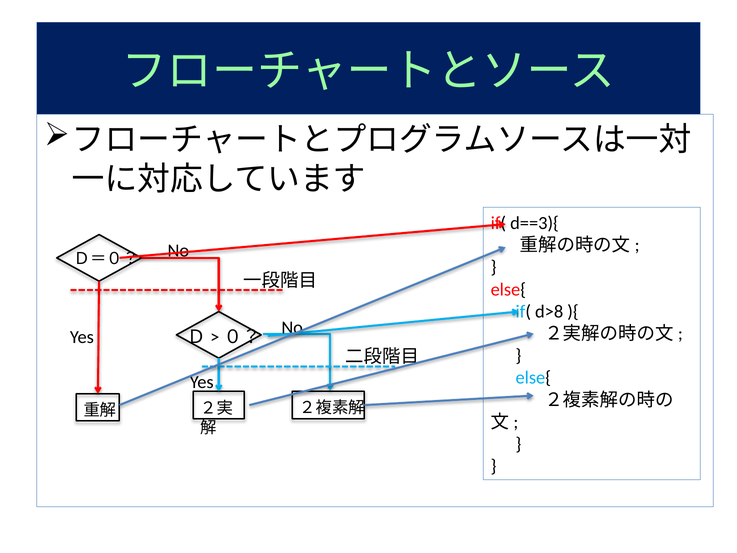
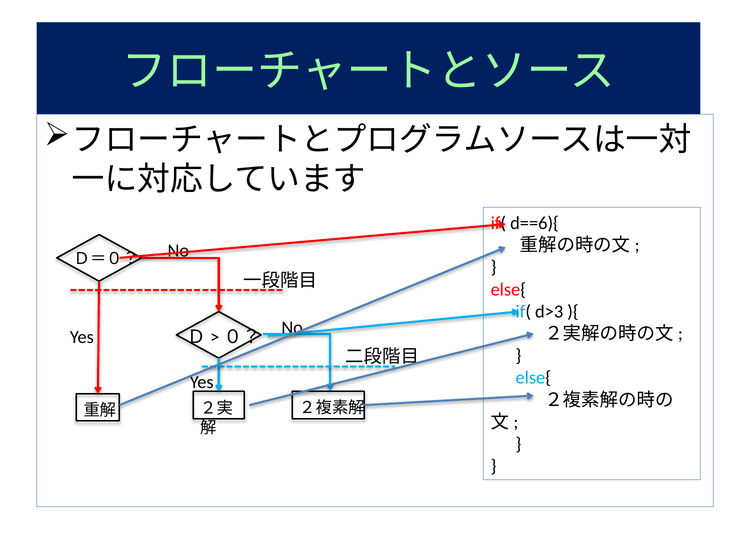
d==3){: d==3){ -> d==6){
d>8: d>8 -> d>3
